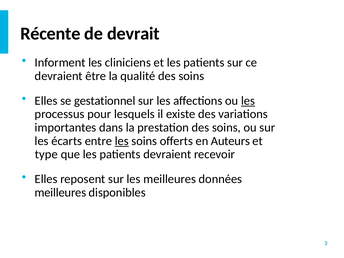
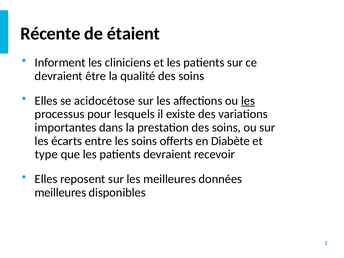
devrait: devrait -> étaient
gestationnel: gestationnel -> acidocétose
les at (122, 141) underline: present -> none
Auteurs: Auteurs -> Diabète
